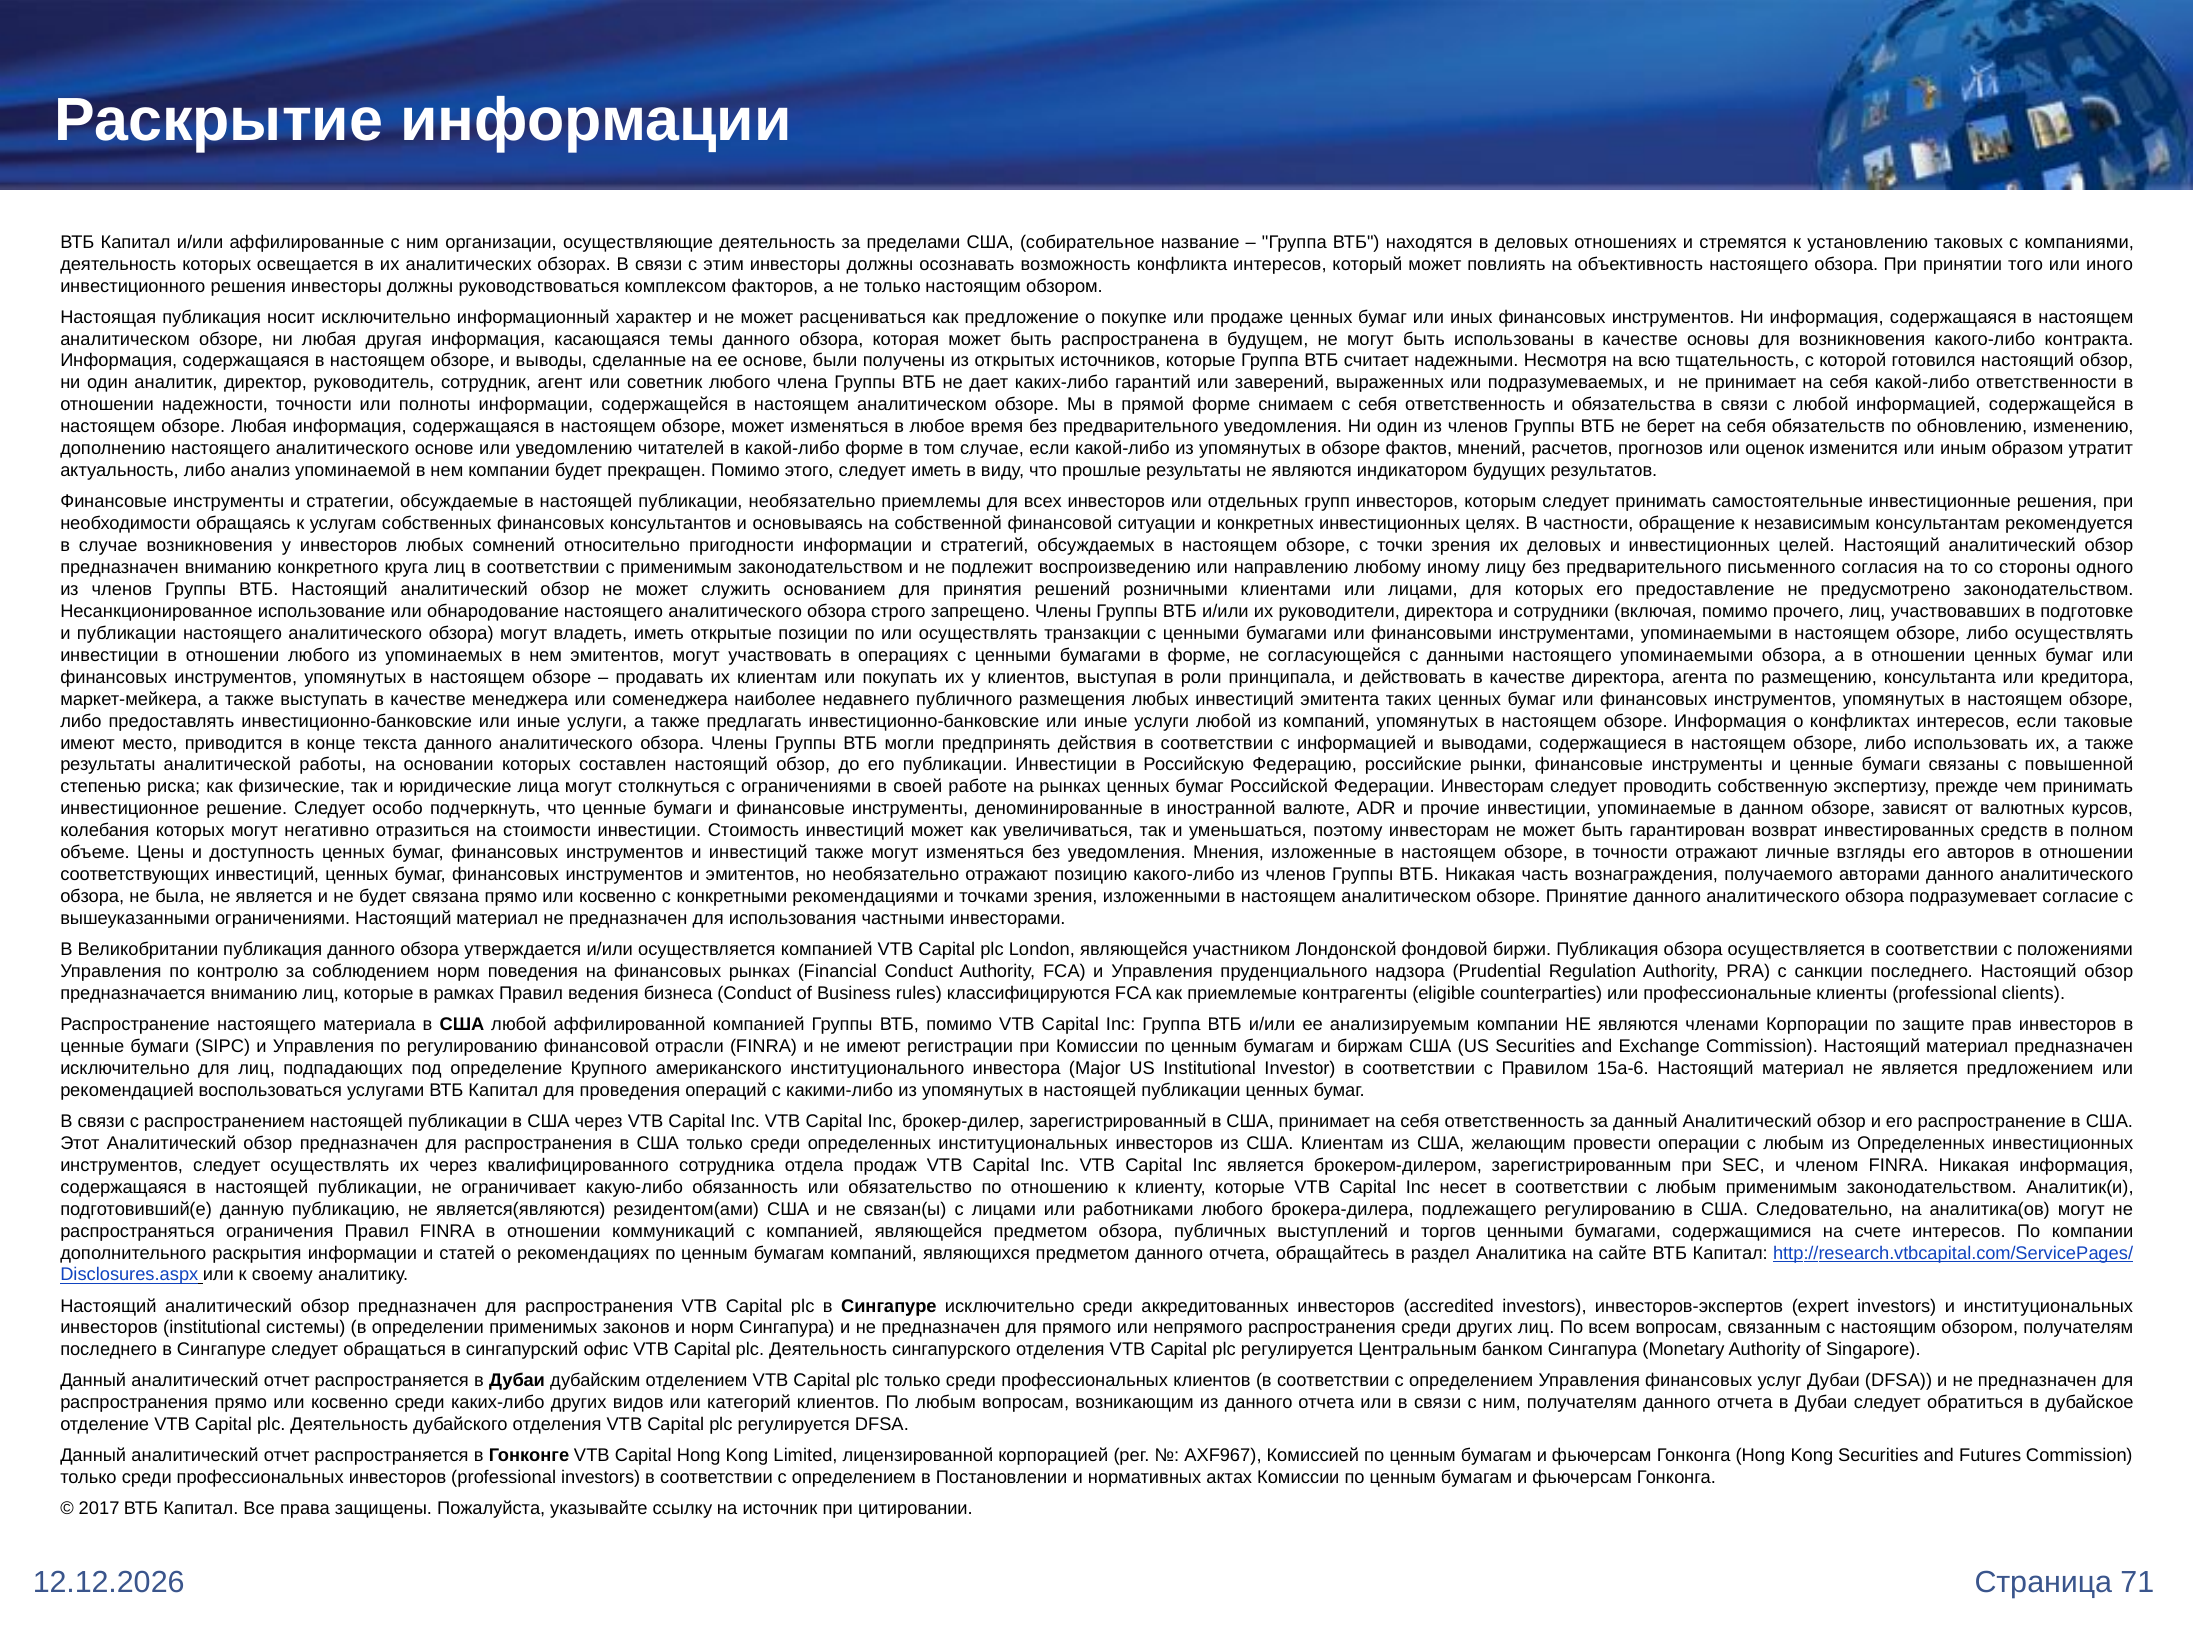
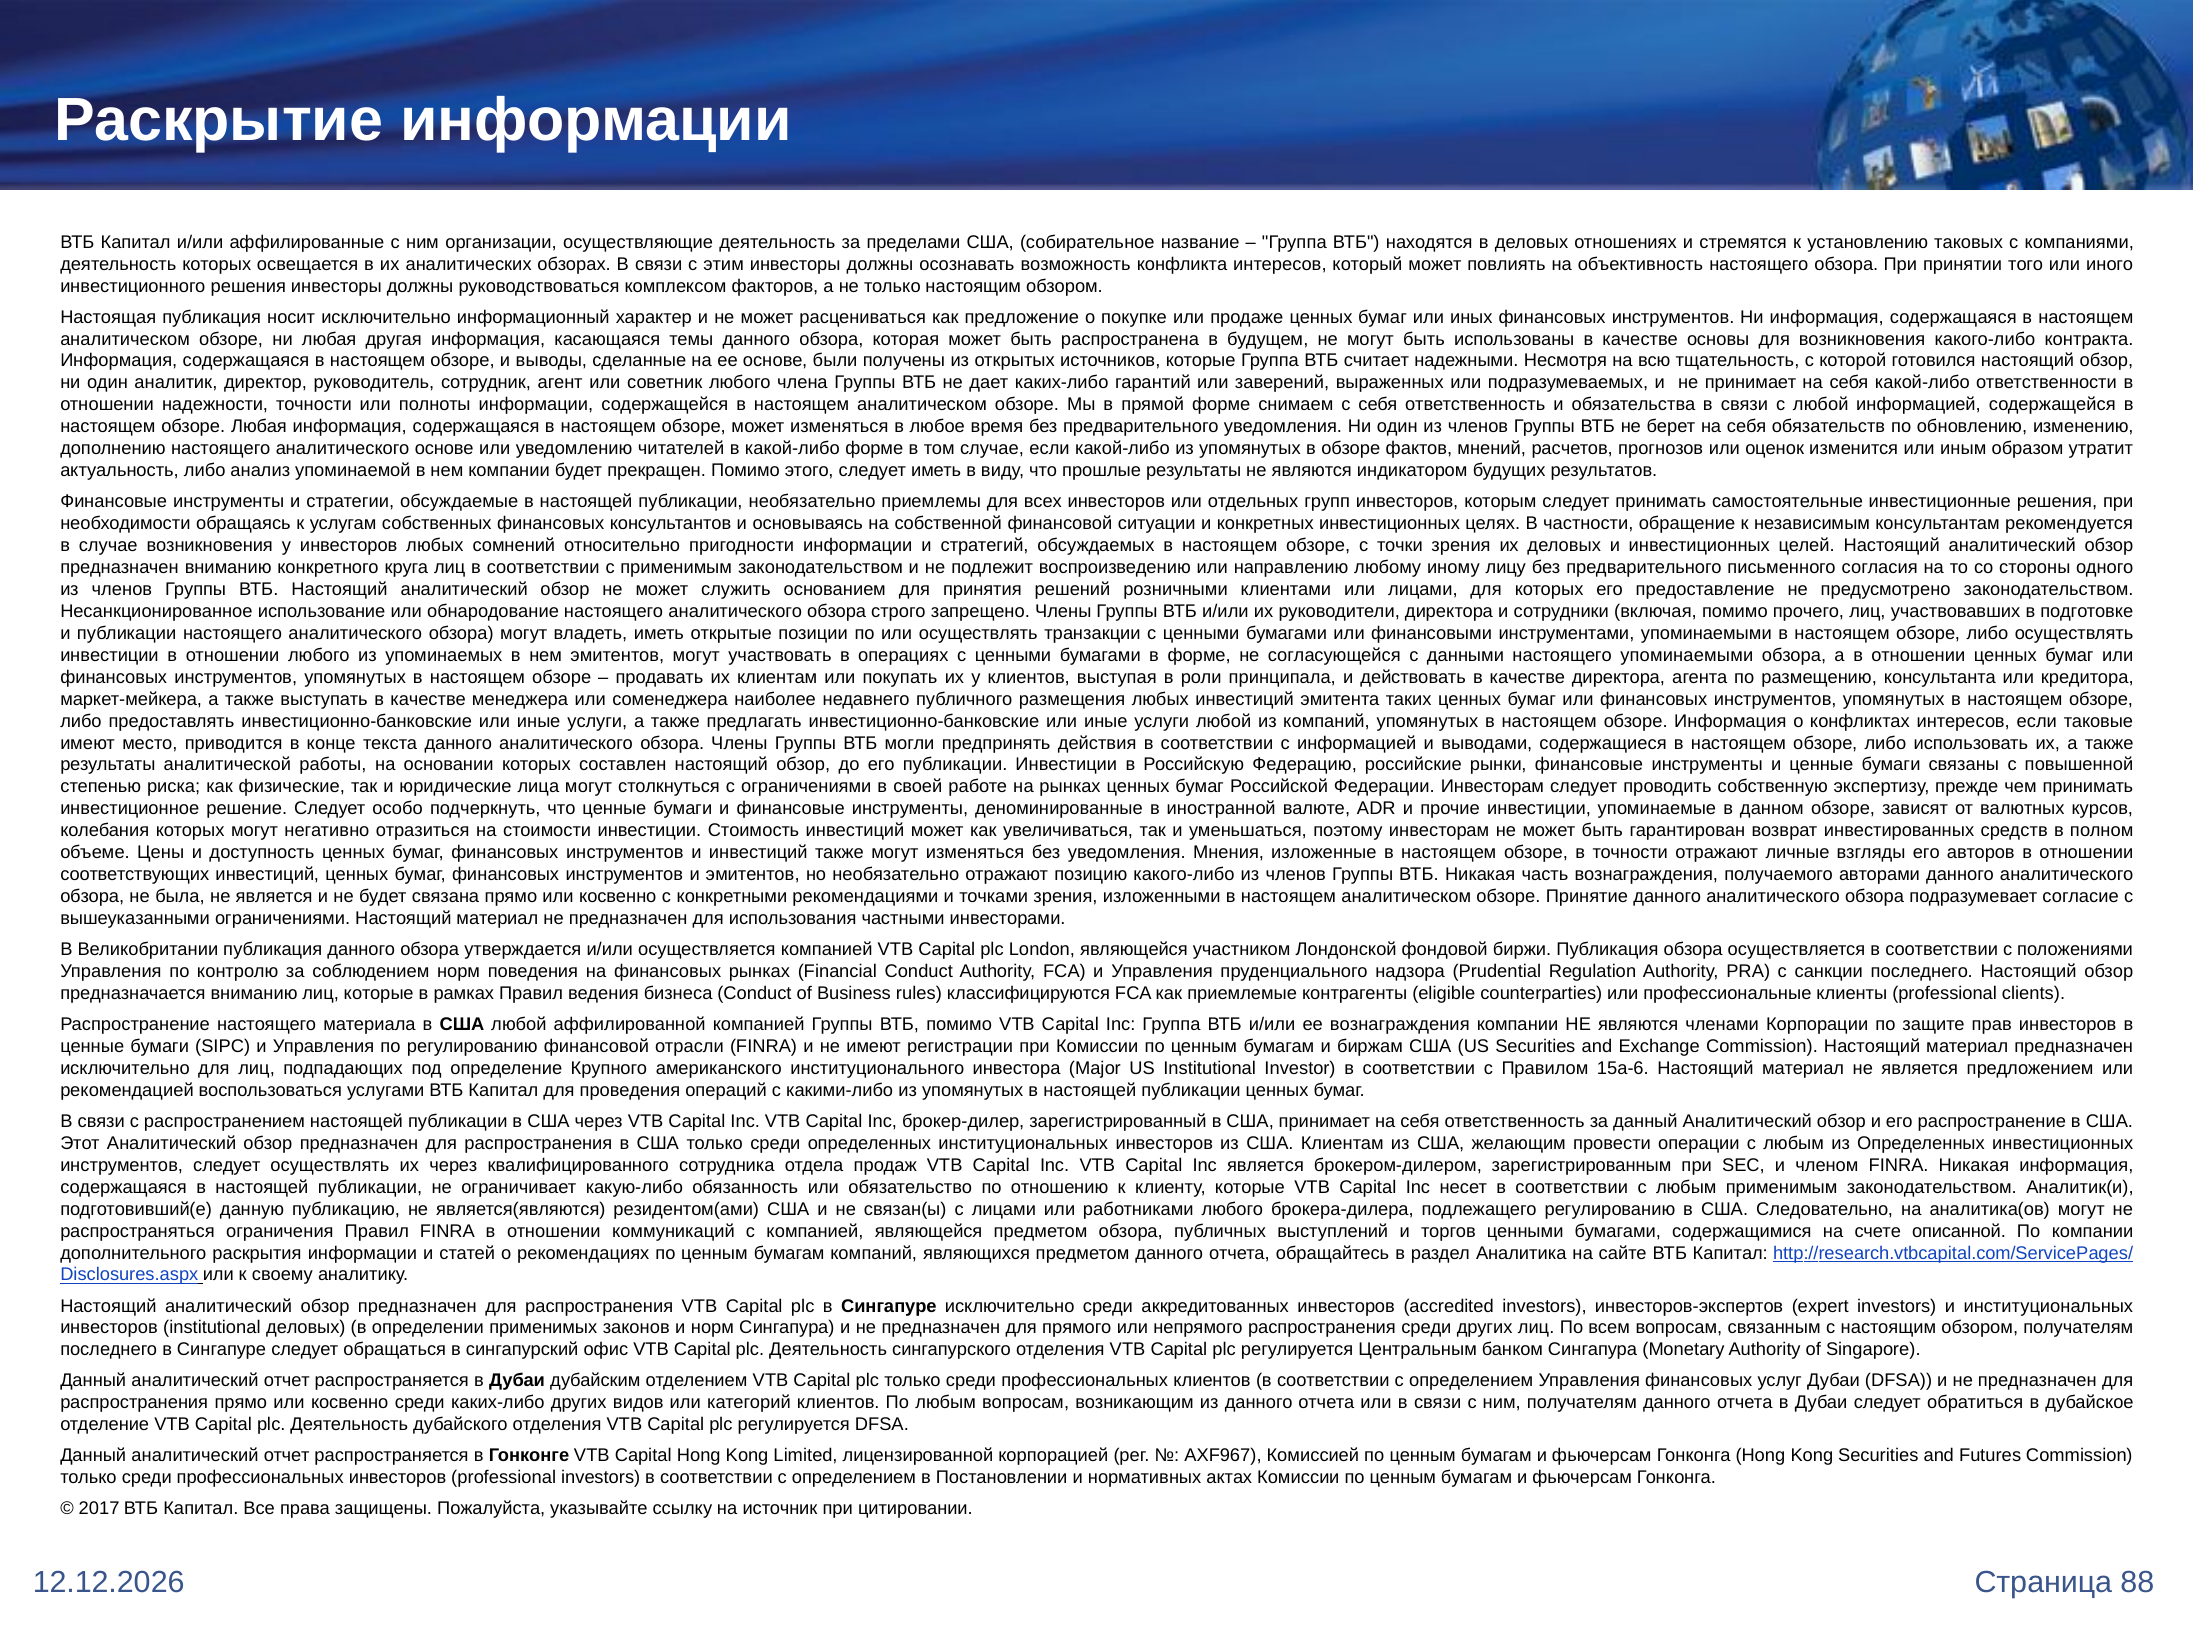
ее анализируемым: анализируемым -> вознаграждения
счете интересов: интересов -> описанной
institutional системы: системы -> деловых
71: 71 -> 88
